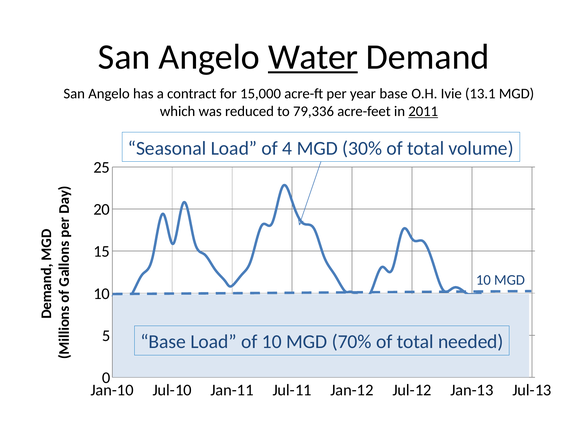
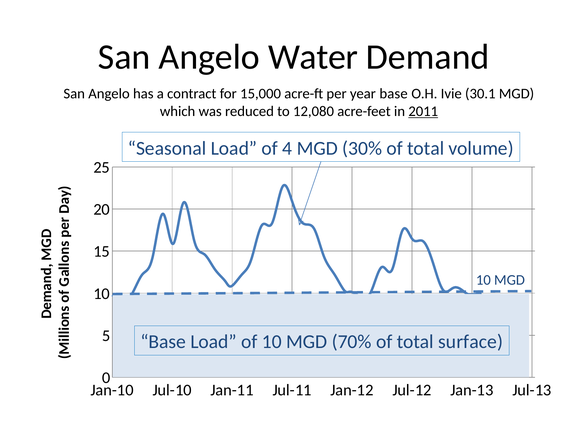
Water underline: present -> none
13.1: 13.1 -> 30.1
79,336: 79,336 -> 12,080
needed: needed -> surface
